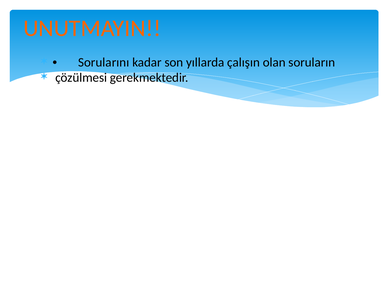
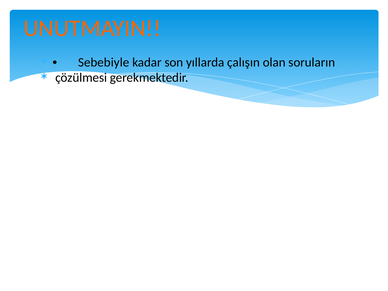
Sorularını: Sorularını -> Sebebiyle
